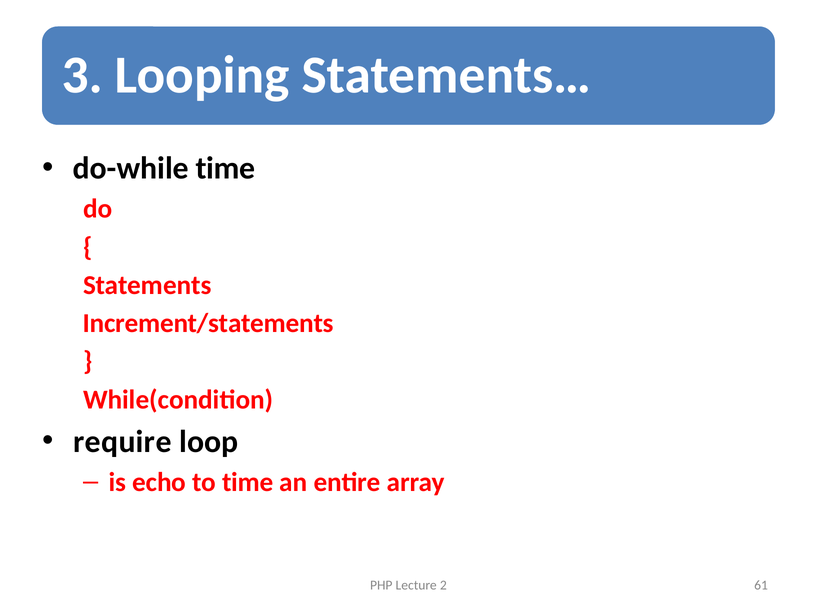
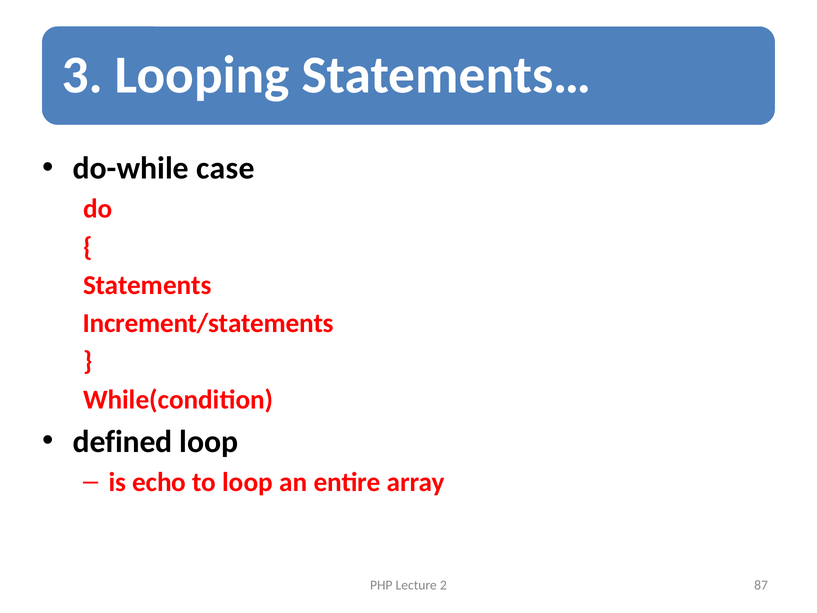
do-while time: time -> case
require: require -> defined
to time: time -> loop
61: 61 -> 87
